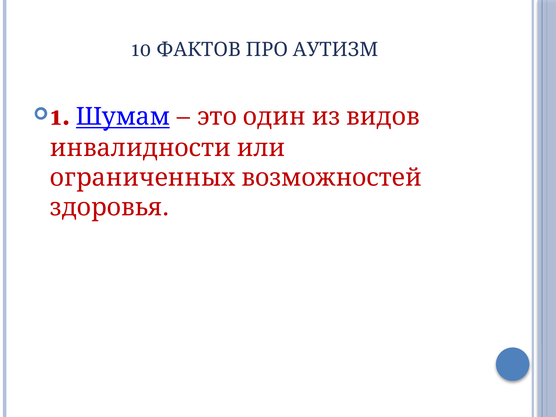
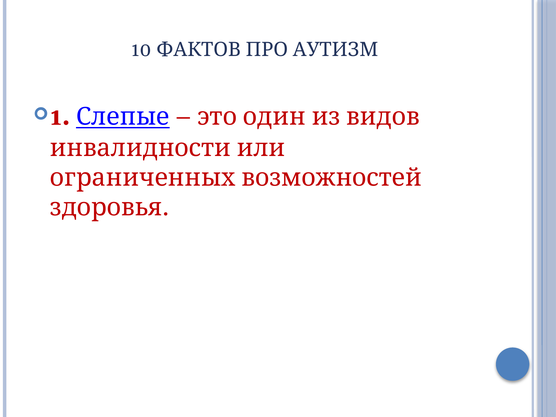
Шумам: Шумам -> Слепые
